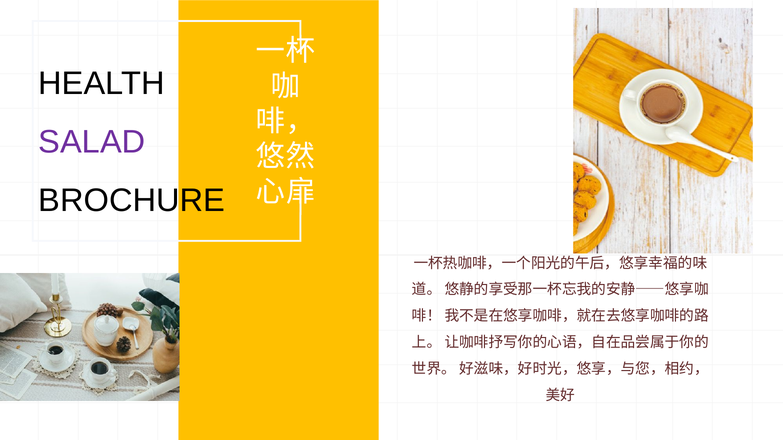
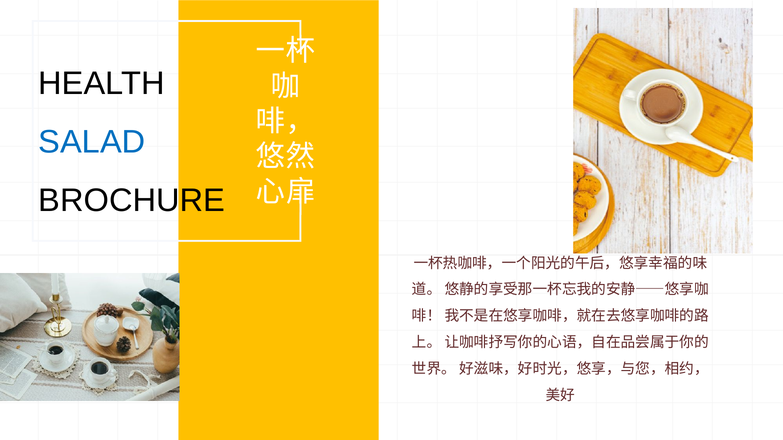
SALAD colour: purple -> blue
